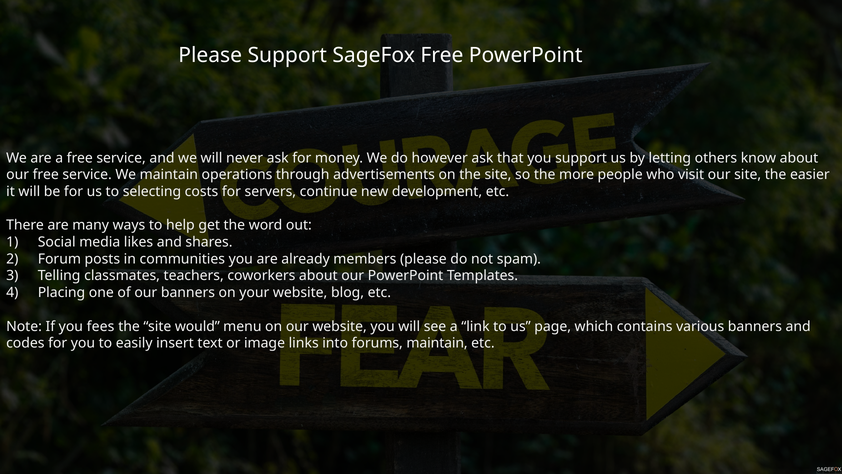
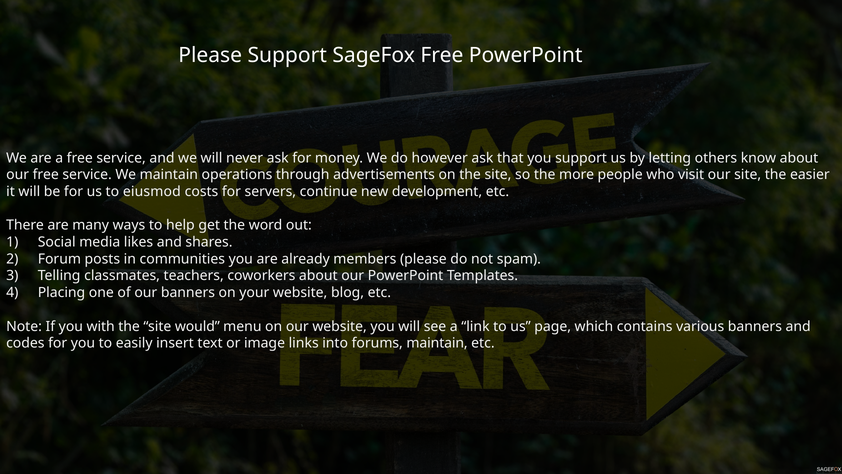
selecting: selecting -> eiusmod
fees: fees -> with
